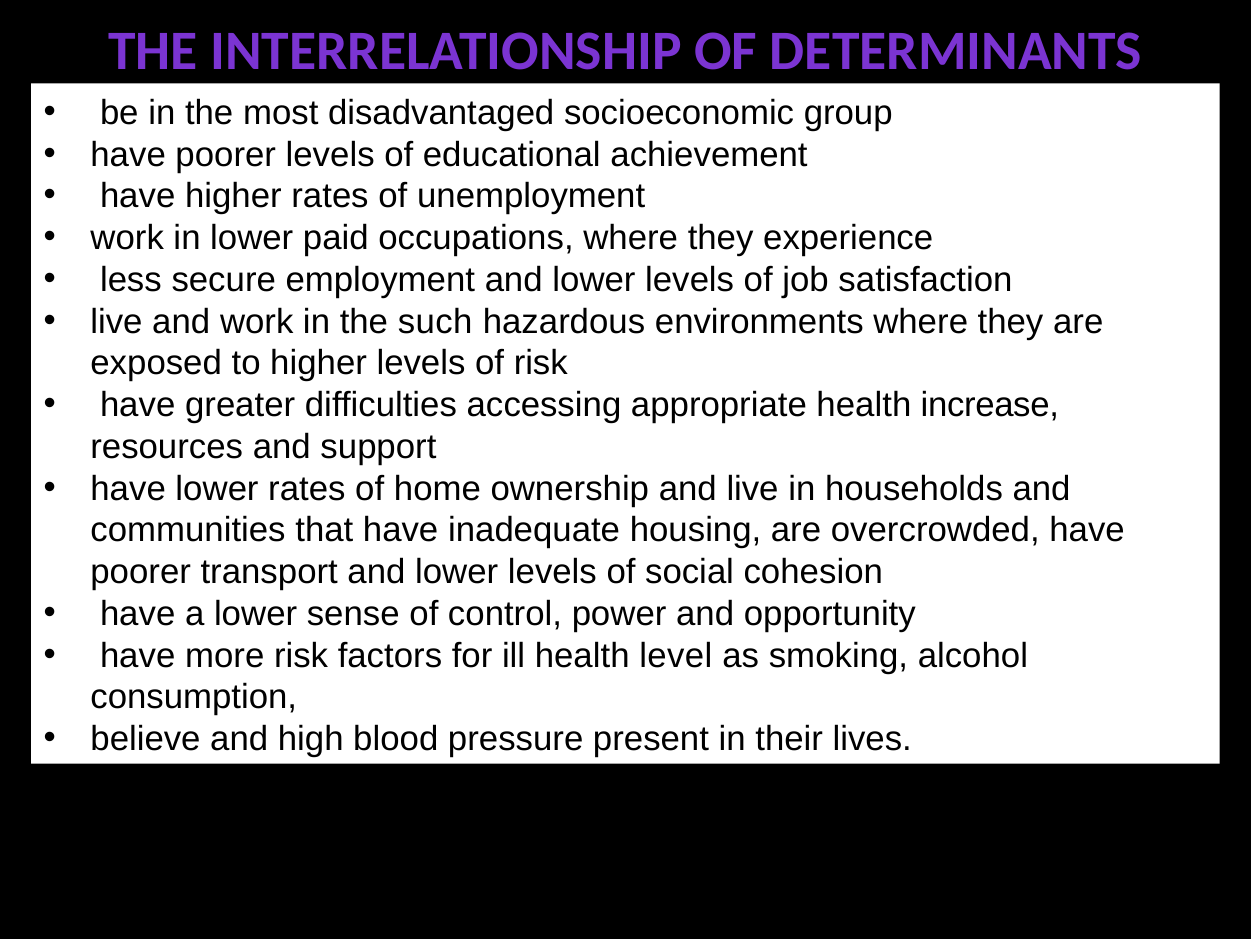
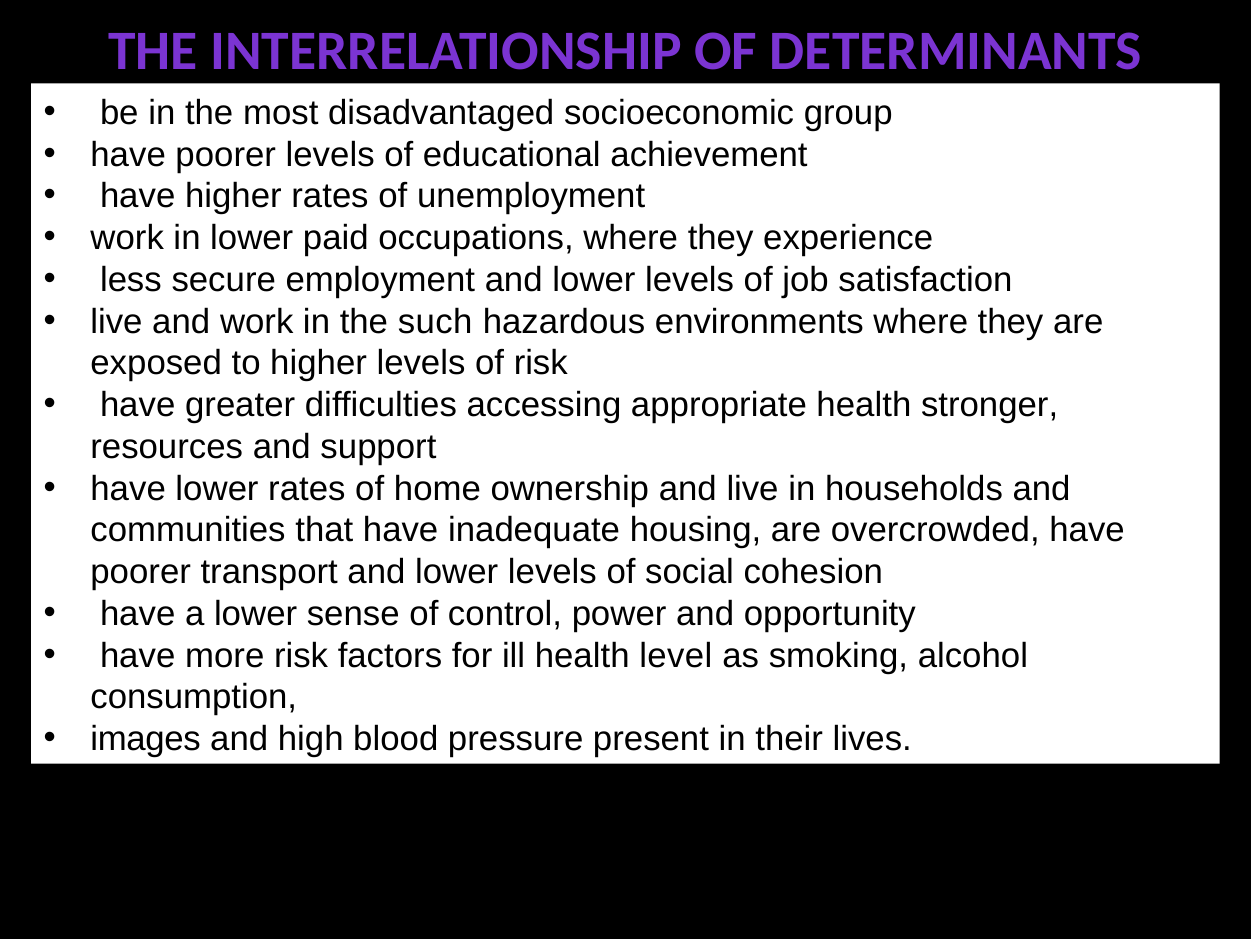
increase: increase -> stronger
believe: believe -> images
